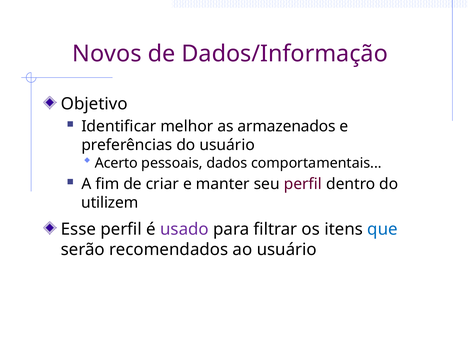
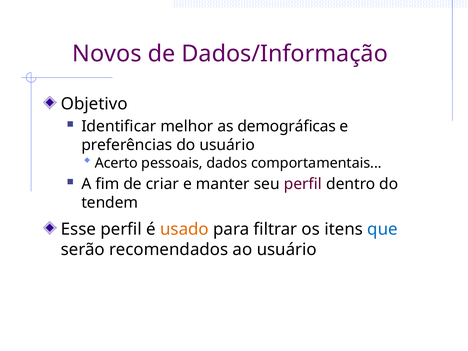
armazenados: armazenados -> demográficas
utilizem: utilizem -> tendem
usado colour: purple -> orange
